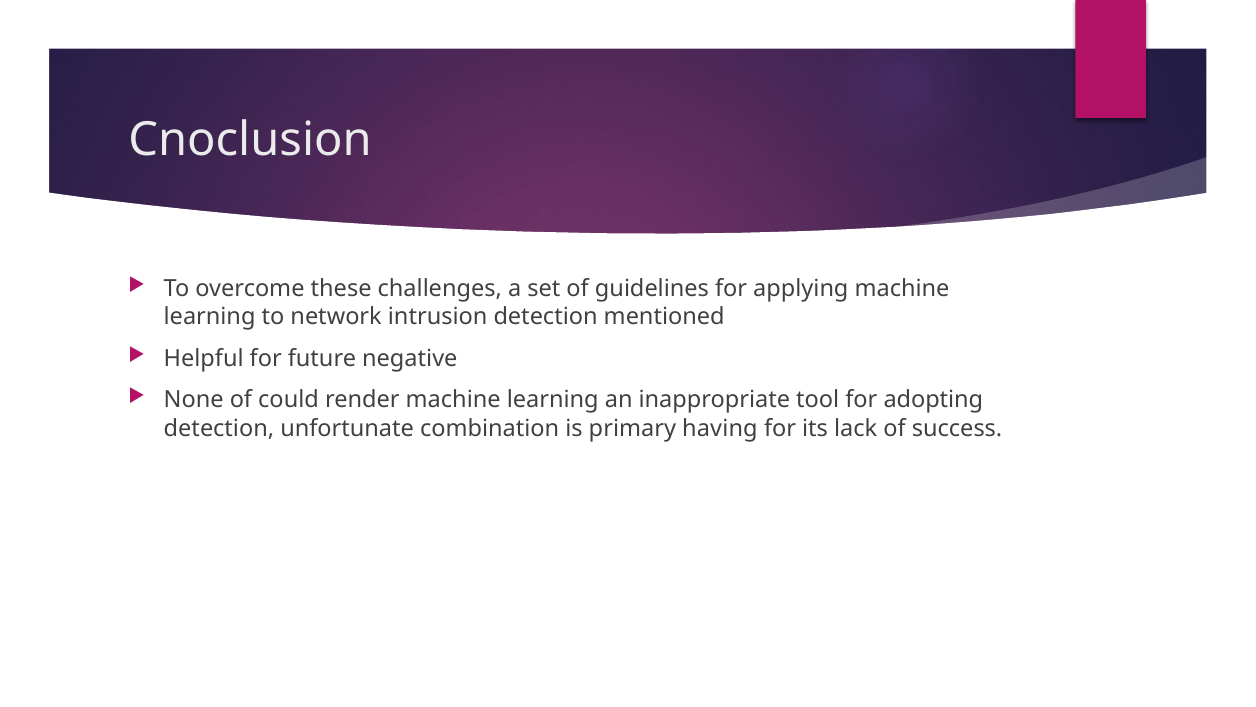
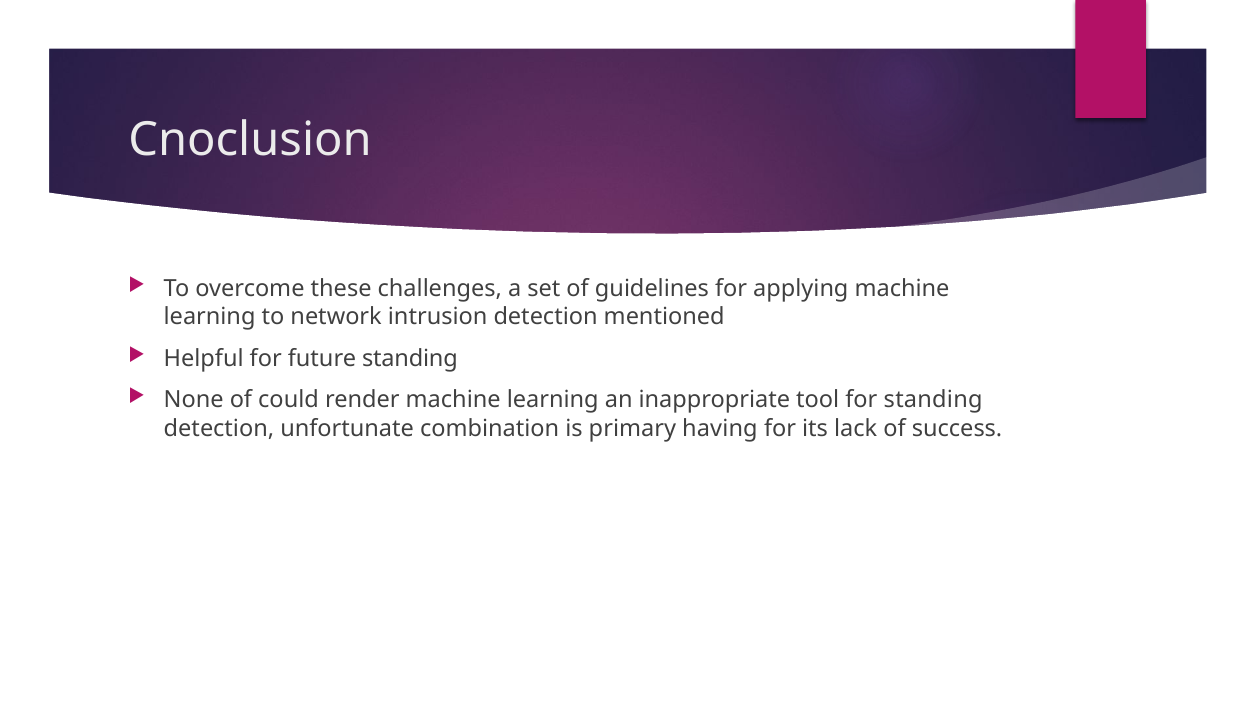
future negative: negative -> standing
for adopting: adopting -> standing
